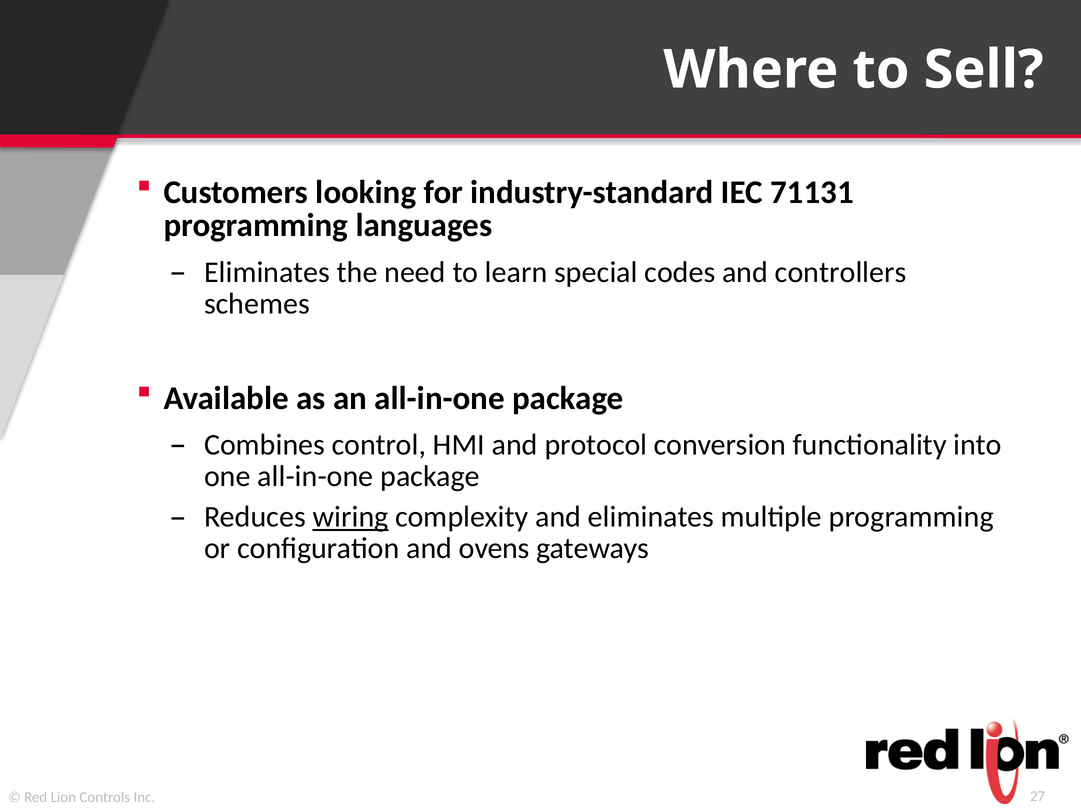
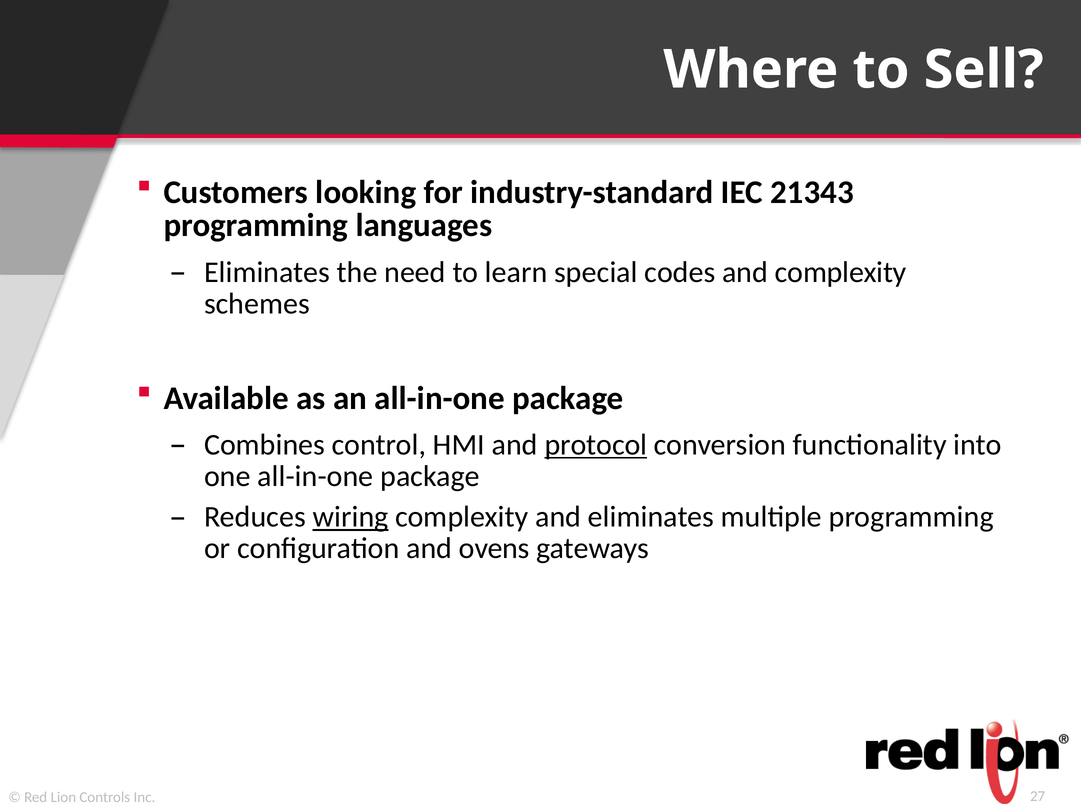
71131: 71131 -> 21343
and controllers: controllers -> complexity
protocol underline: none -> present
